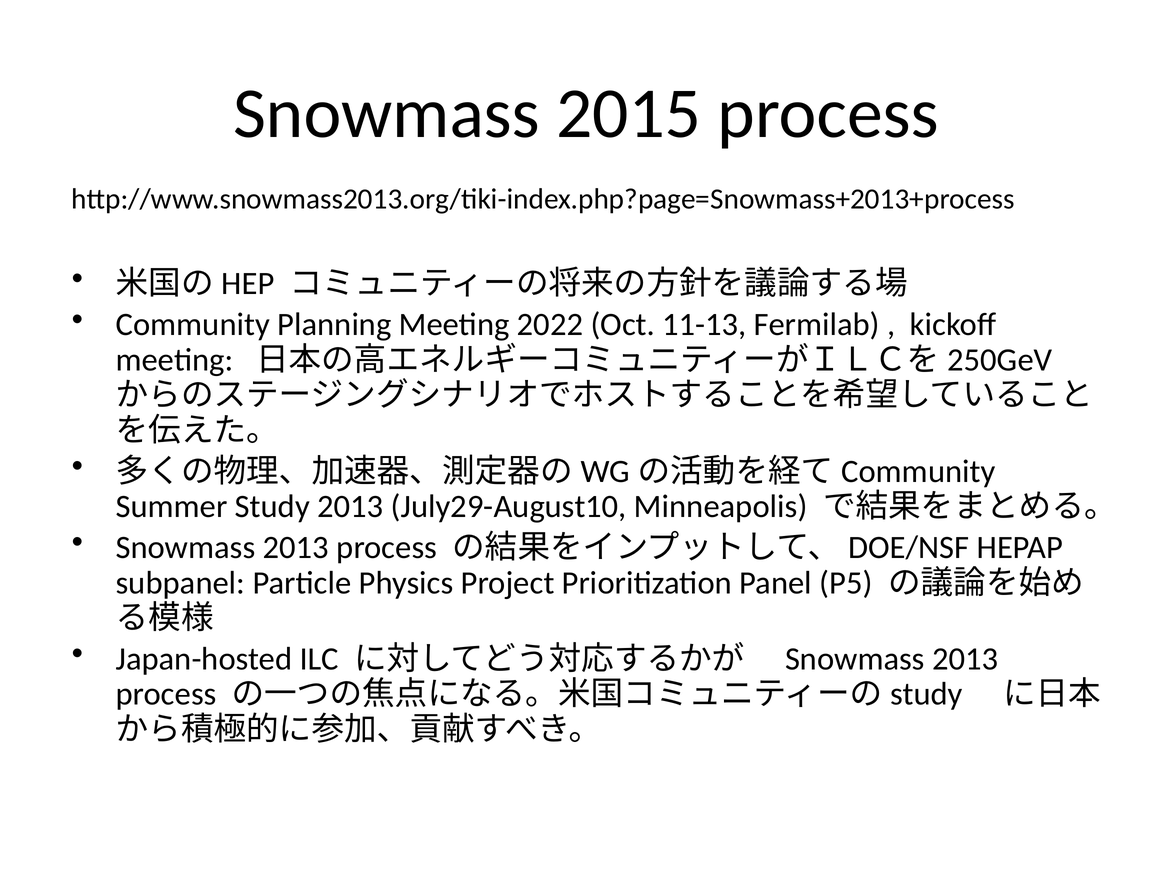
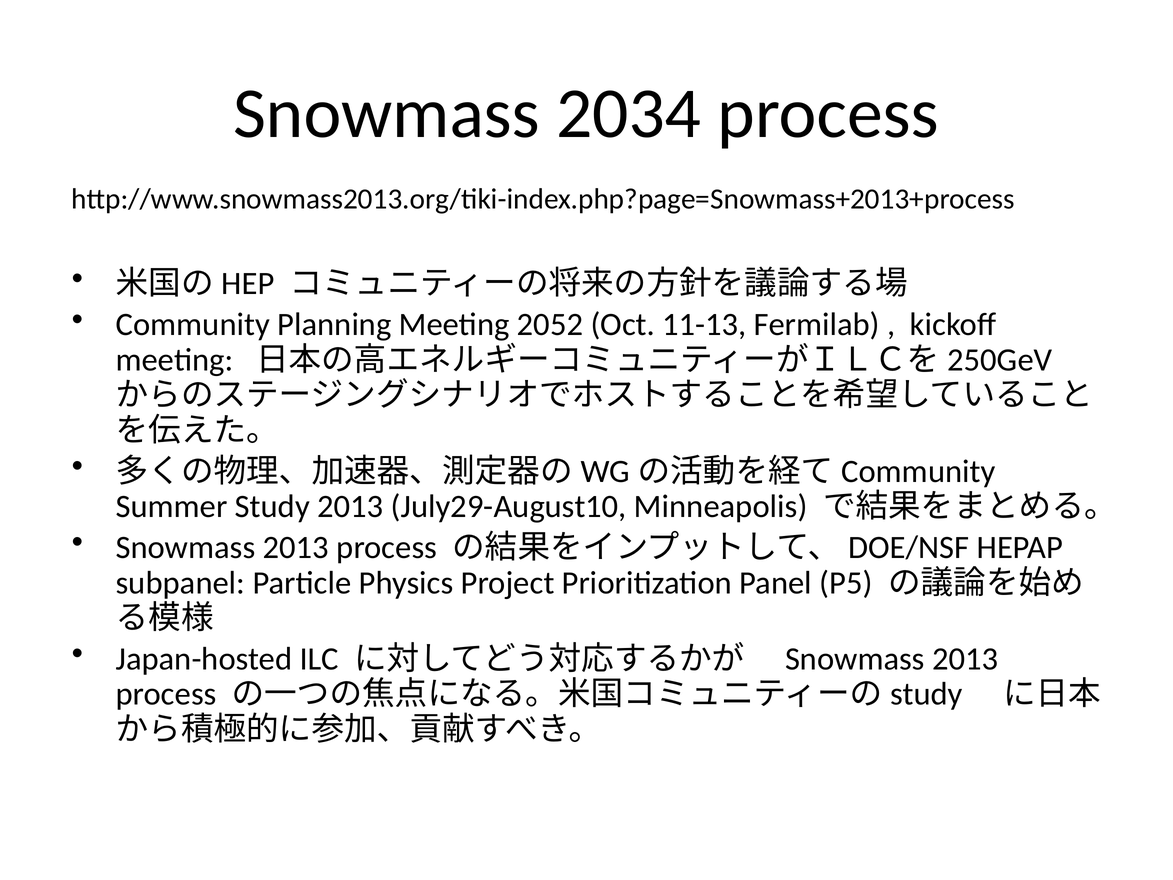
2015: 2015 -> 2034
2022: 2022 -> 2052
